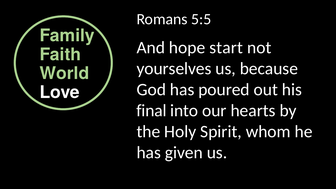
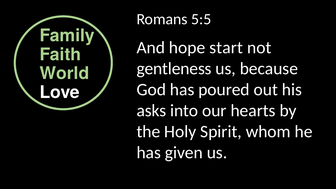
yourselves: yourselves -> gentleness
final: final -> asks
